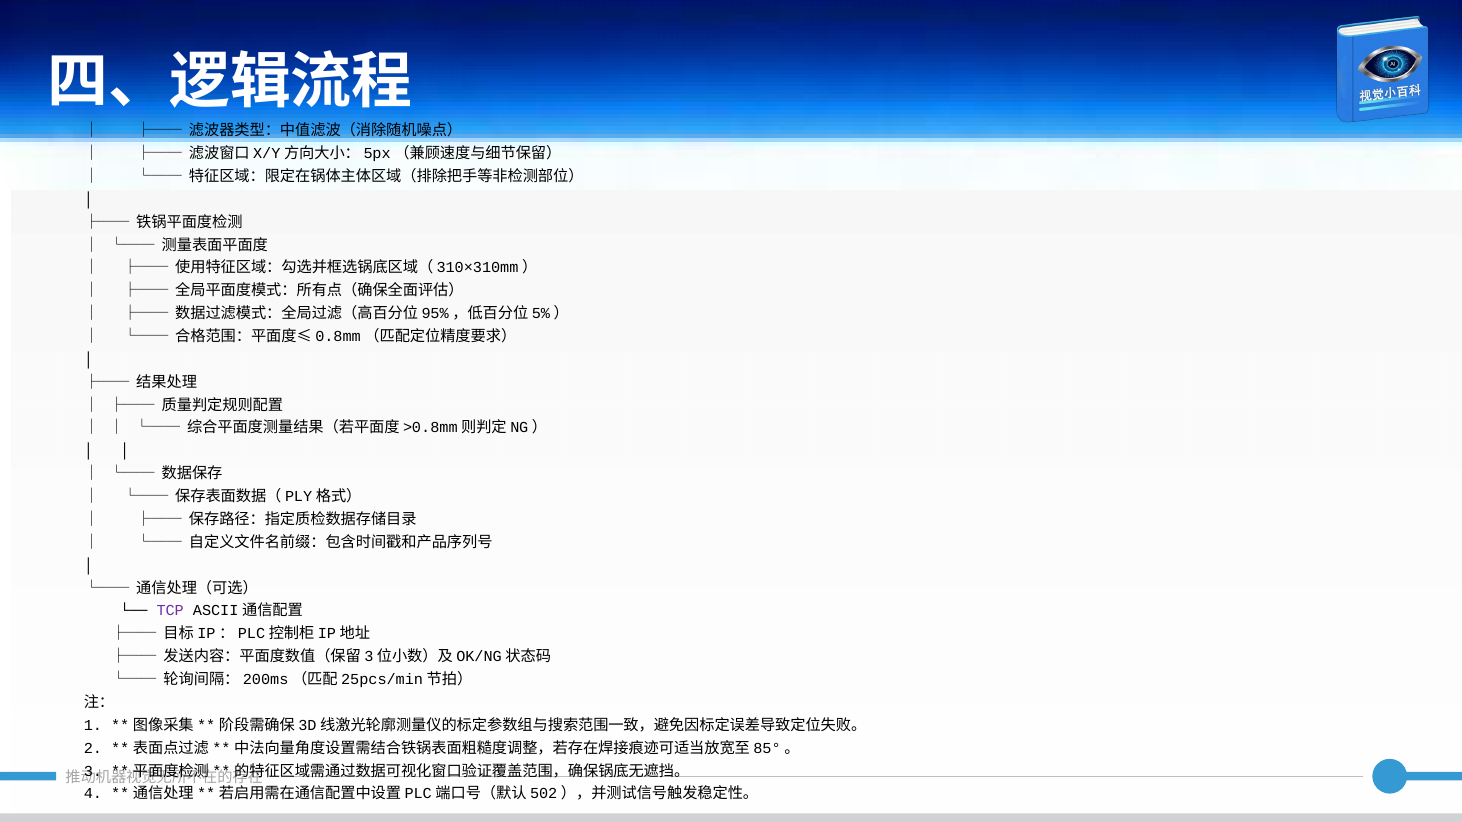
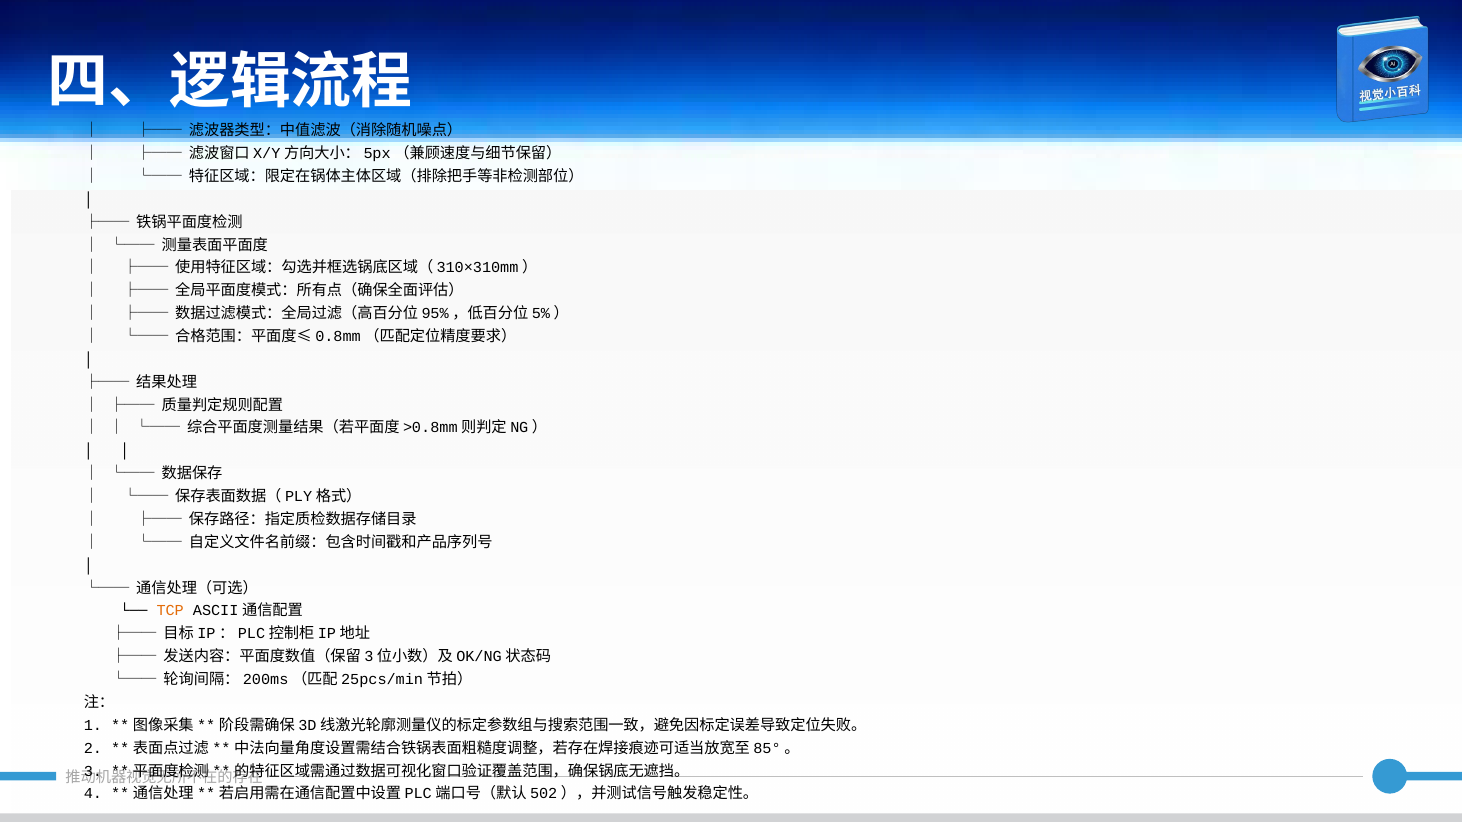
TCP colour: purple -> orange
